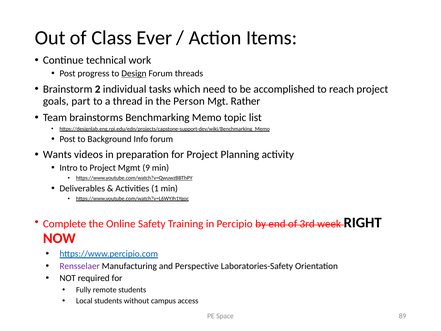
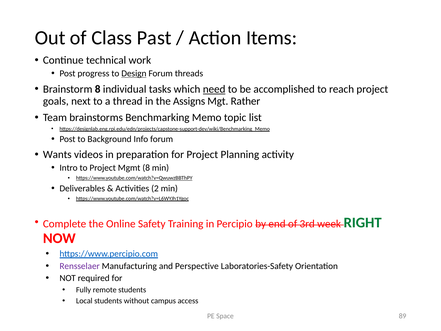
Ever: Ever -> Past
Brainstorm 2: 2 -> 8
need underline: none -> present
part: part -> next
Person: Person -> Assigns
Mgmt 9: 9 -> 8
1: 1 -> 2
RIGHT colour: black -> green
